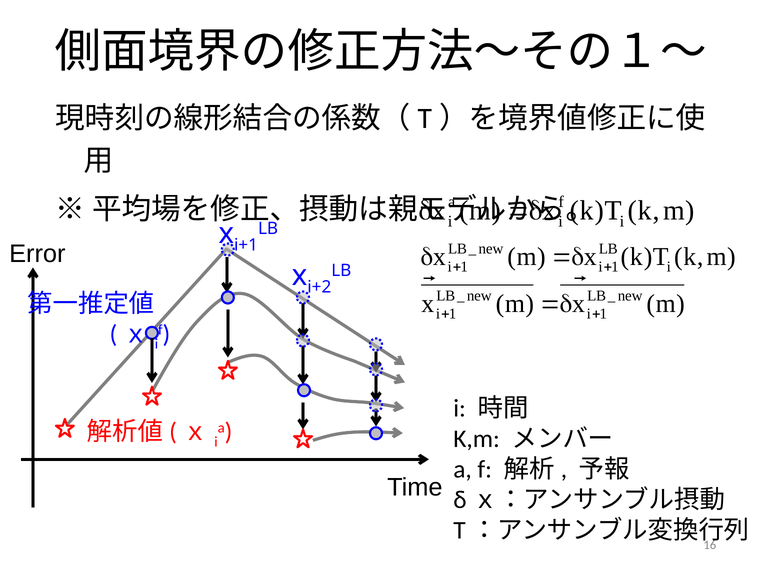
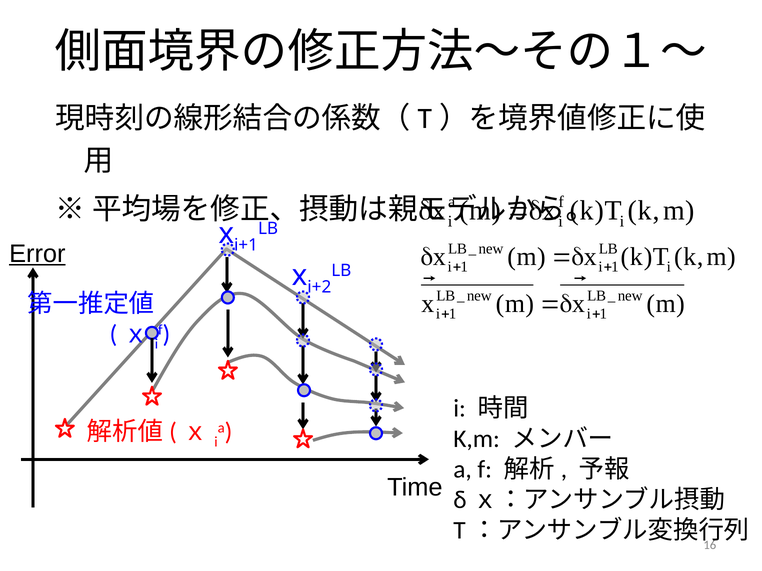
Error underline: none -> present
